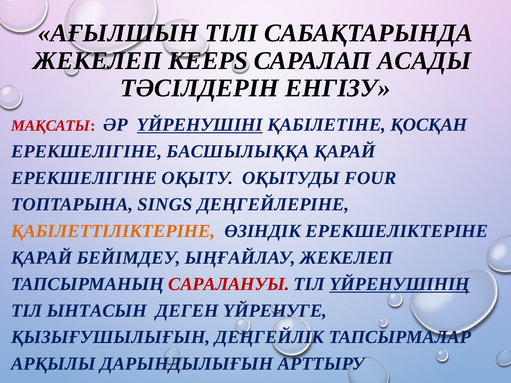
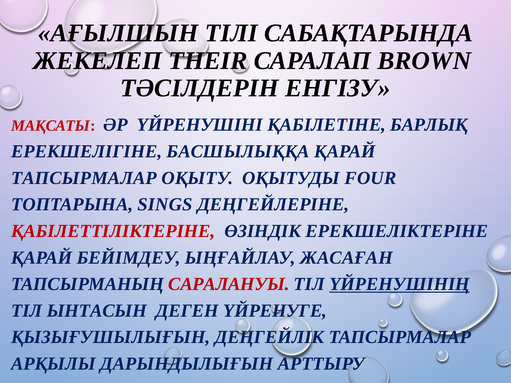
KEEPS: KEEPS -> THEIR
АСАДЫ: АСАДЫ -> BROWN
ҮЙРЕНУШІНІ underline: present -> none
ҚОСҚАН: ҚОСҚАН -> БАРЛЫҚ
ЕРЕКШЕЛІГІНЕ at (84, 178): ЕРЕКШЕЛІГІНЕ -> ТАПСЫРМАЛАР
ҚАБІЛЕТТІЛІКТЕРІНЕ colour: orange -> red
ЫҢҒАЙЛАУ ЖЕКЕЛЕП: ЖЕКЕЛЕП -> ЖАСАҒАН
